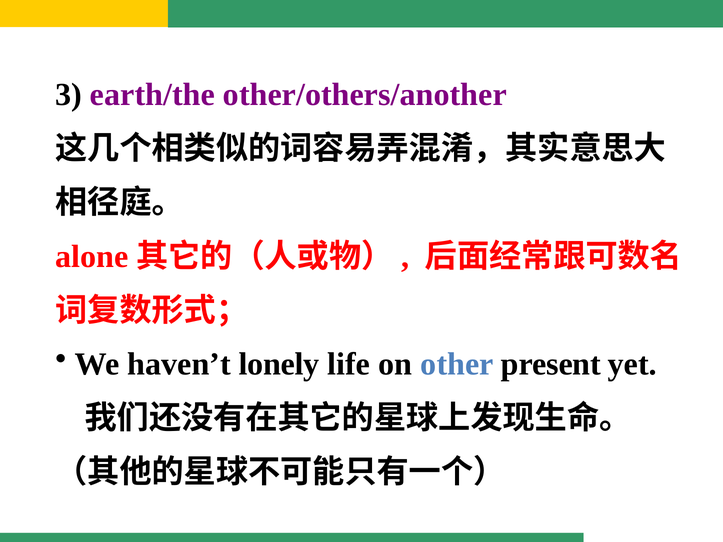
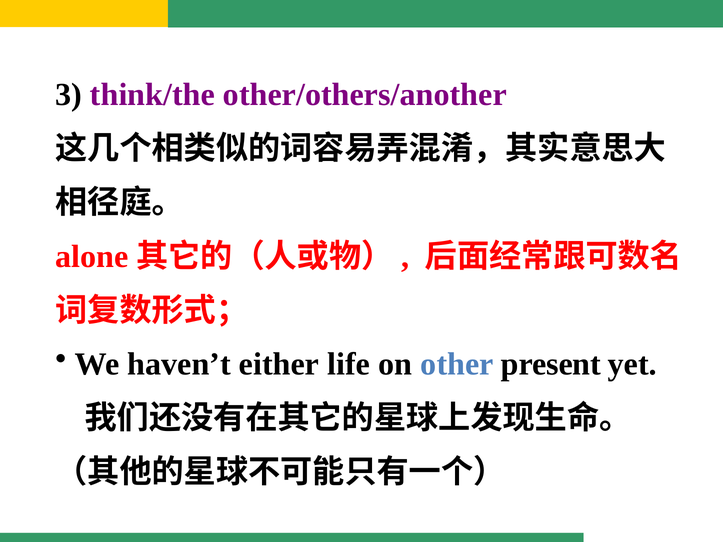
earth/the: earth/the -> think/the
lonely: lonely -> either
